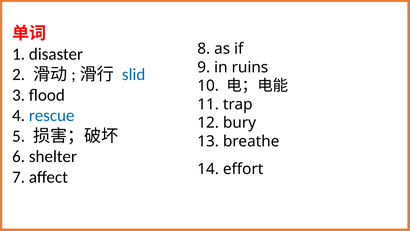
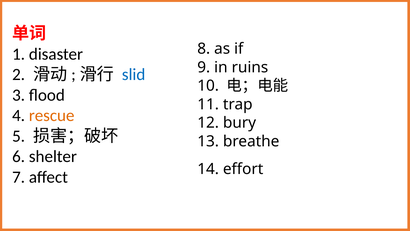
rescue colour: blue -> orange
